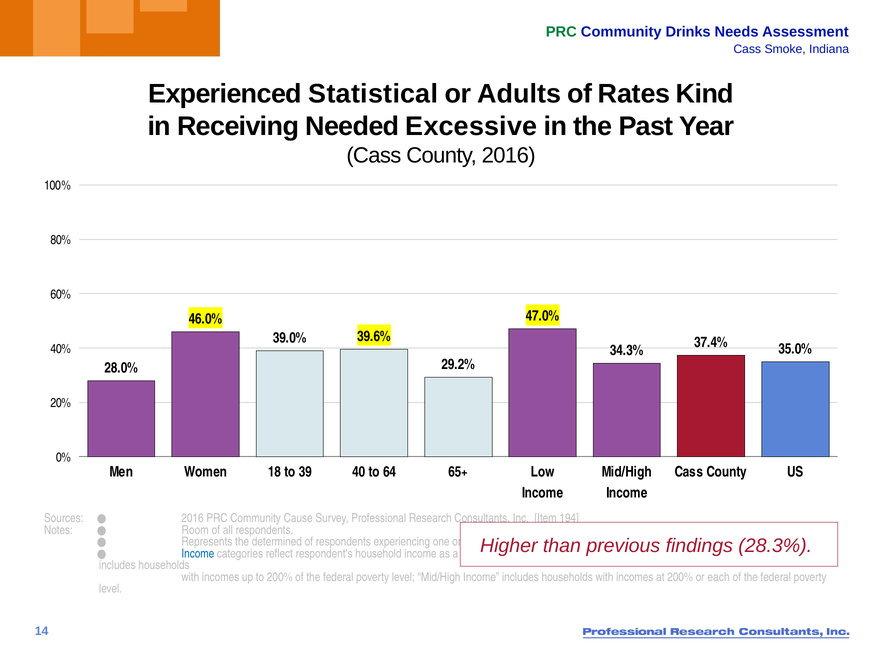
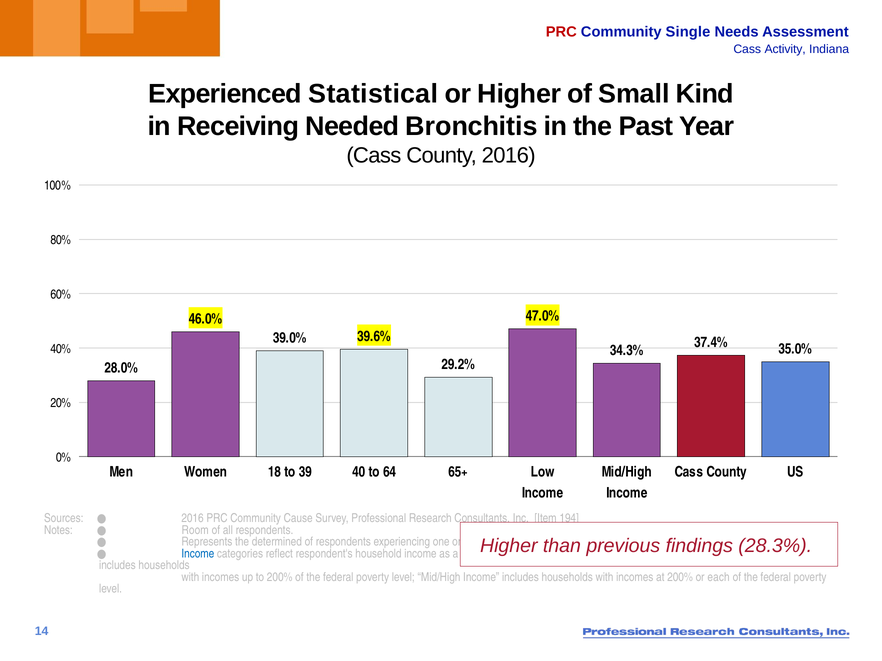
PRC at (561, 32) colour: green -> red
Drinks: Drinks -> Single
Smoke: Smoke -> Activity
or Adults: Adults -> Higher
Rates: Rates -> Small
Excessive: Excessive -> Bronchitis
